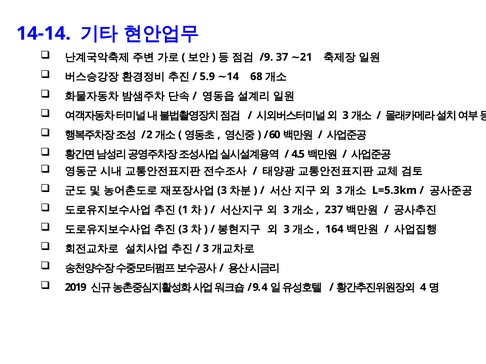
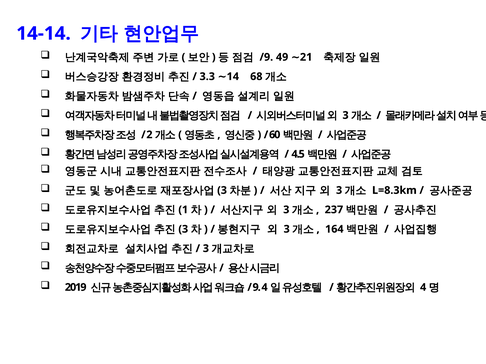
37: 37 -> 49
5.9: 5.9 -> 3.3
L=5.3km: L=5.3km -> L=8.3km
